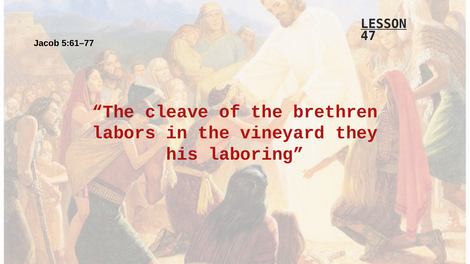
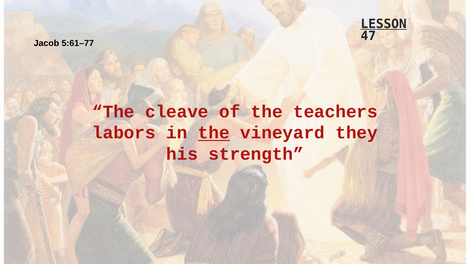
brethren: brethren -> teachers
the at (214, 133) underline: none -> present
laboring: laboring -> strength
